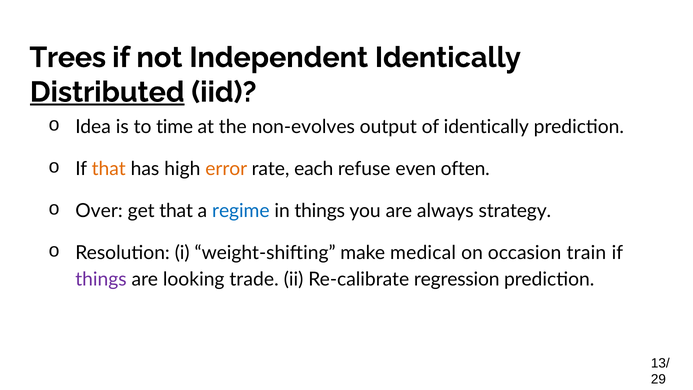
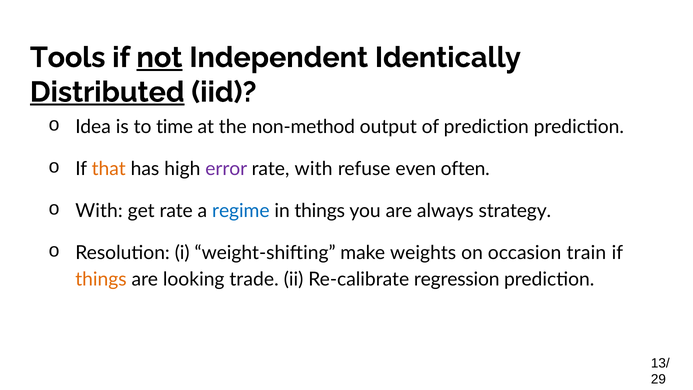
Trees: Trees -> Tools
not underline: none -> present
non-evolves: non-evolves -> non-method
of identically: identically -> prediction
error colour: orange -> purple
rate each: each -> with
Over at (99, 211): Over -> With
get that: that -> rate
medical: medical -> weights
things at (101, 279) colour: purple -> orange
